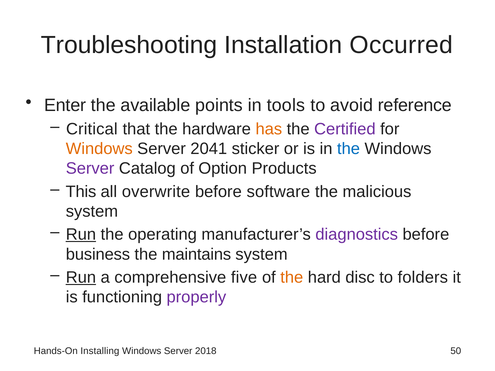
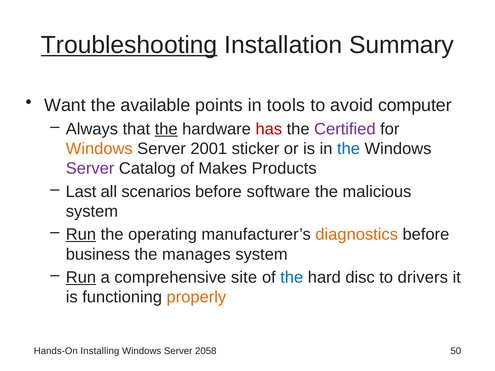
Troubleshooting underline: none -> present
Occurred: Occurred -> Summary
Enter: Enter -> Want
reference: reference -> computer
Critical: Critical -> Always
the at (166, 129) underline: none -> present
has colour: orange -> red
2041: 2041 -> 2001
Option: Option -> Makes
This: This -> Last
overwrite: overwrite -> scenarios
diagnostics colour: purple -> orange
maintains: maintains -> manages
five: five -> site
the at (292, 278) colour: orange -> blue
folders: folders -> drivers
properly colour: purple -> orange
2018: 2018 -> 2058
